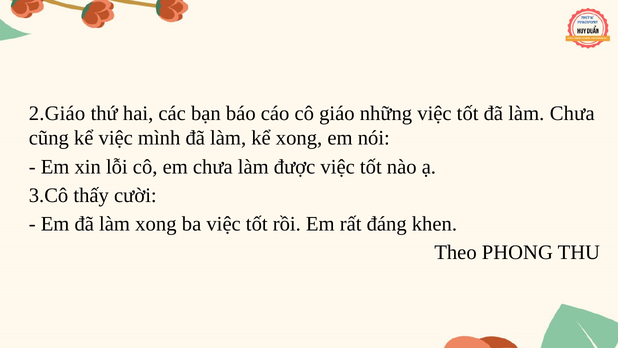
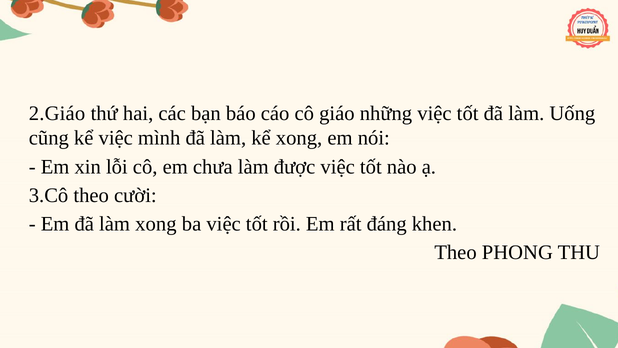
làm Chưa: Chưa -> Uống
3.Cô thấy: thấy -> theo
